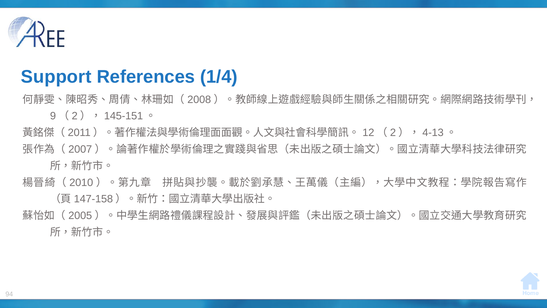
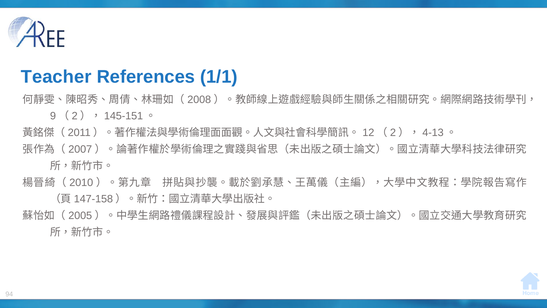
Support: Support -> Teacher
1/4: 1/4 -> 1/1
